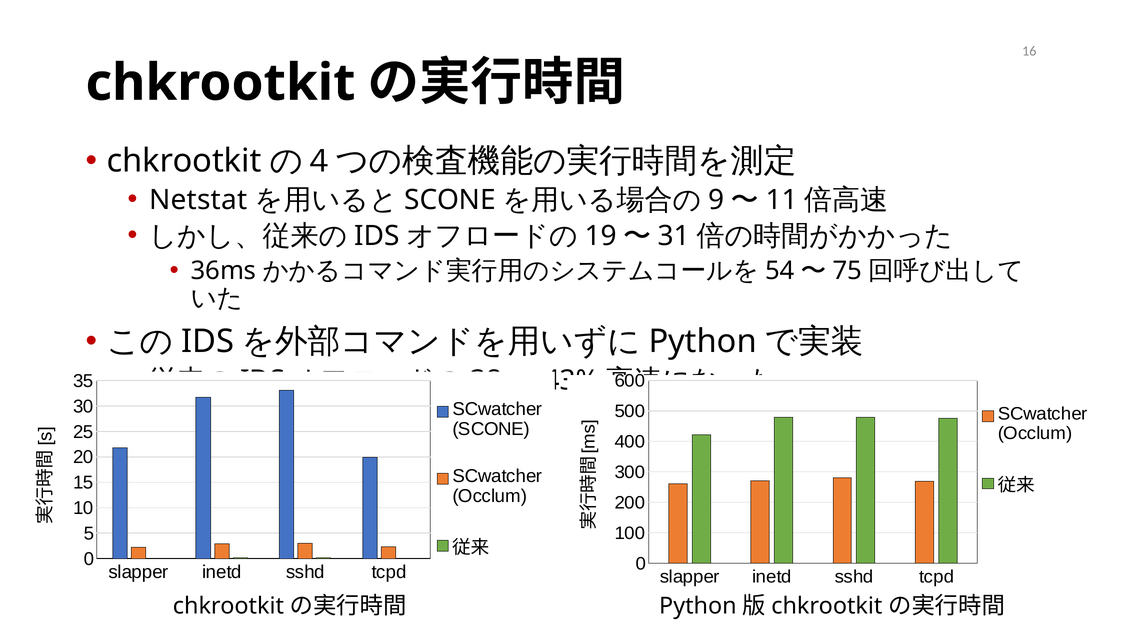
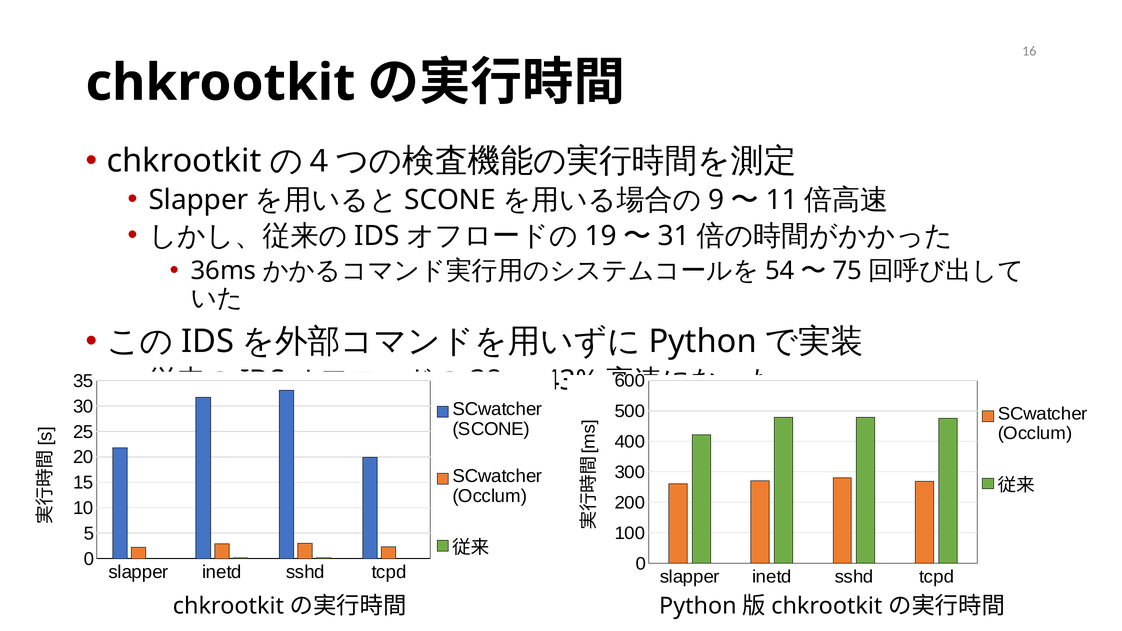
Netstat at (198, 200): Netstat -> Slapper
